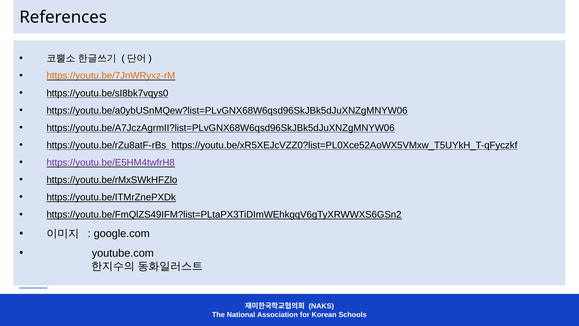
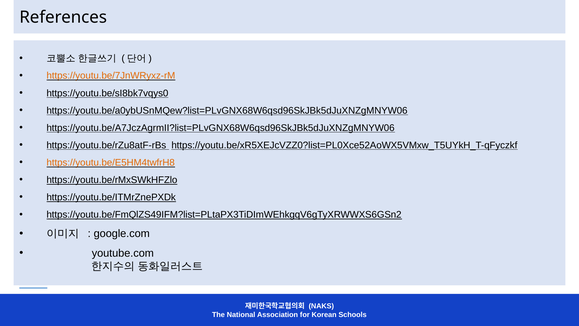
https://youtu.be/E5HM4twfrH8 colour: purple -> orange
